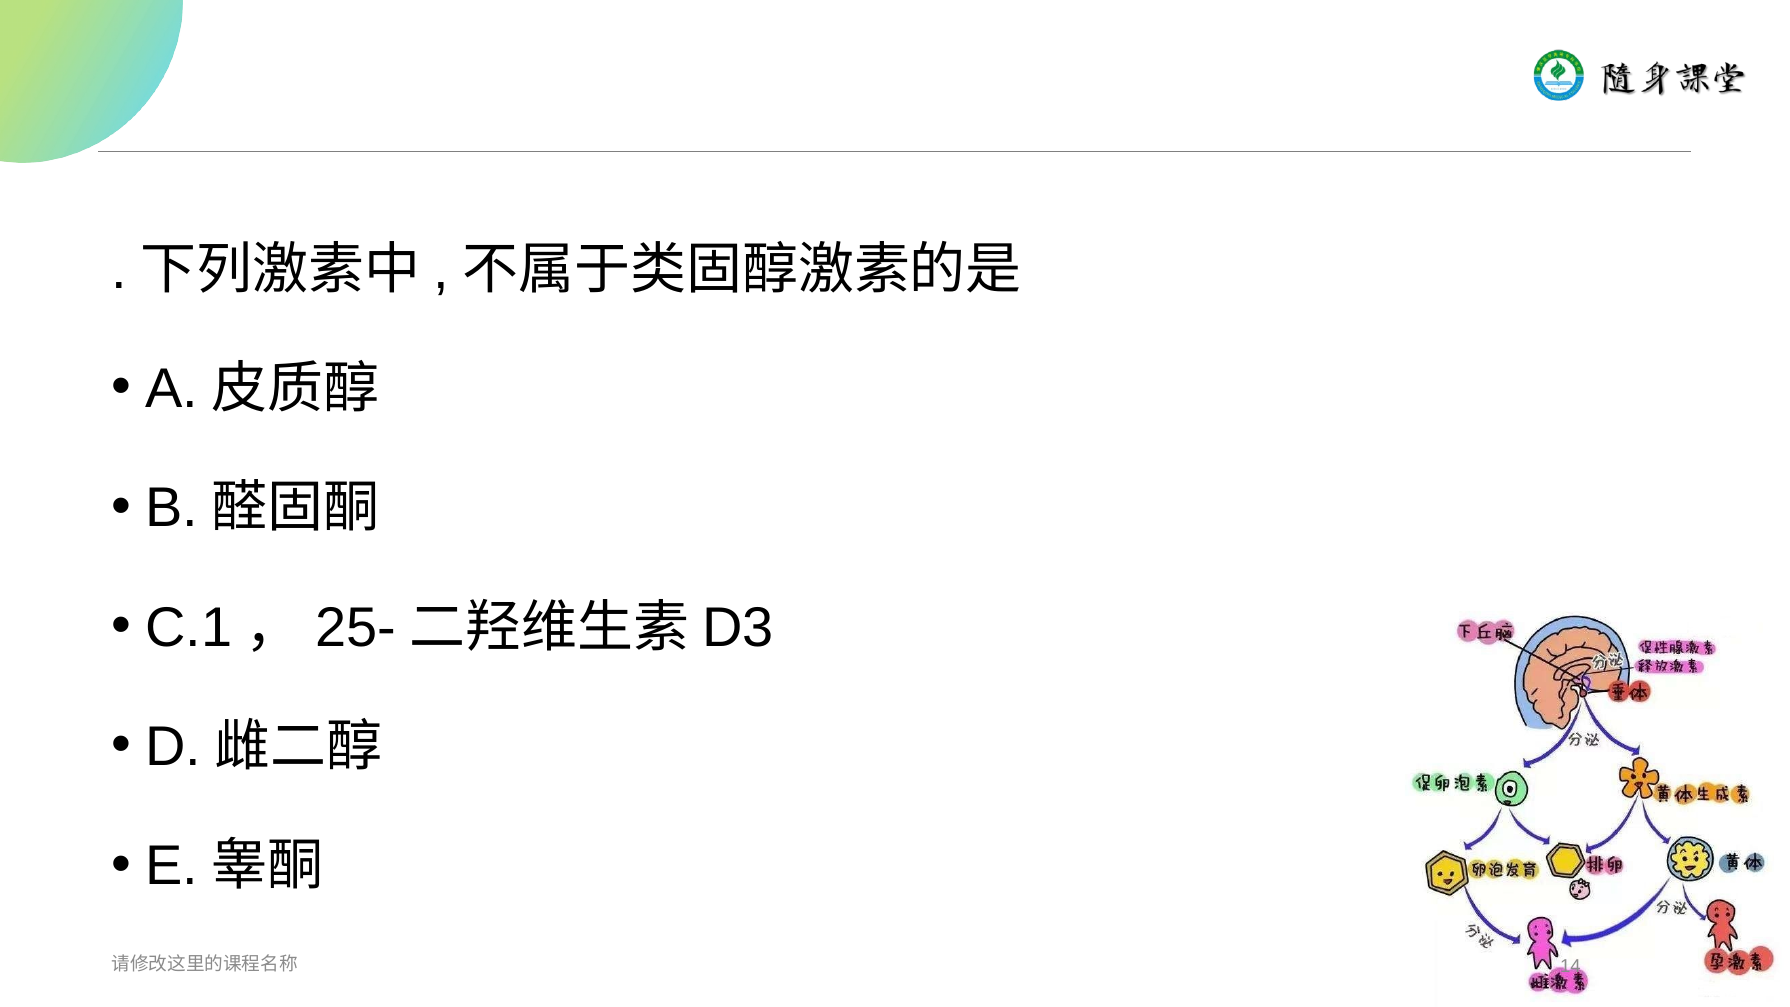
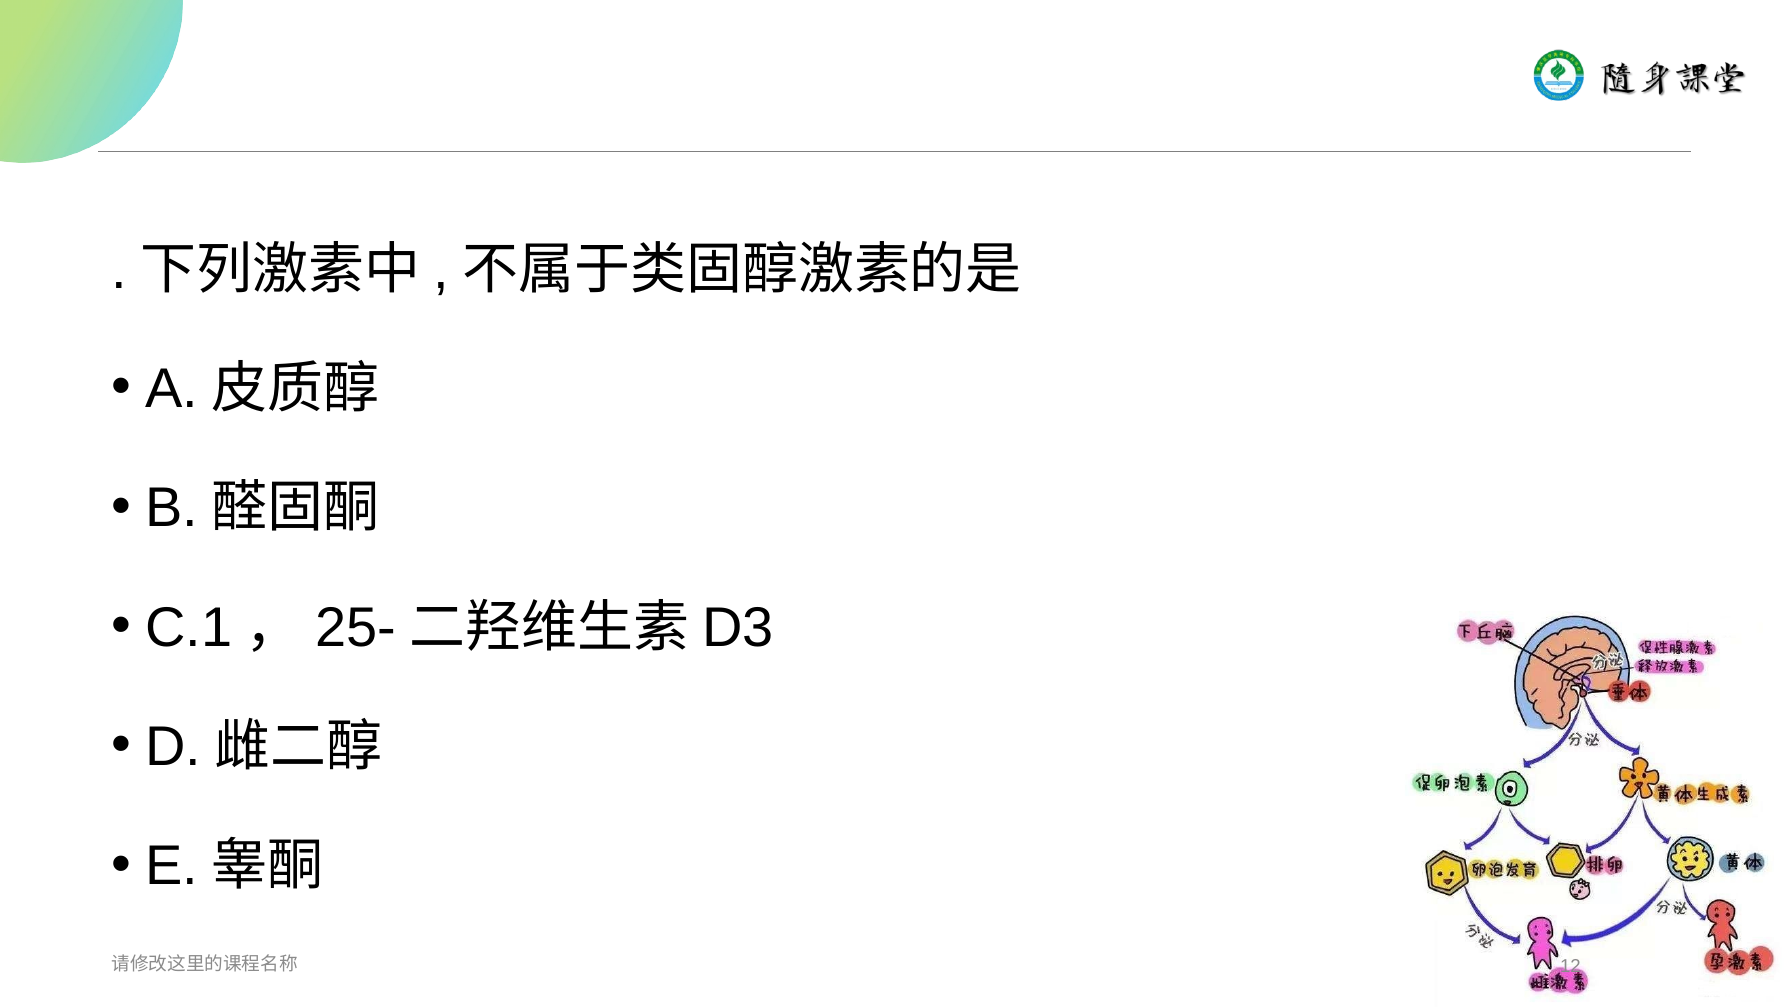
14: 14 -> 12
